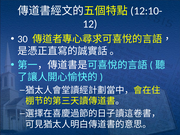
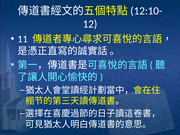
30: 30 -> 11
